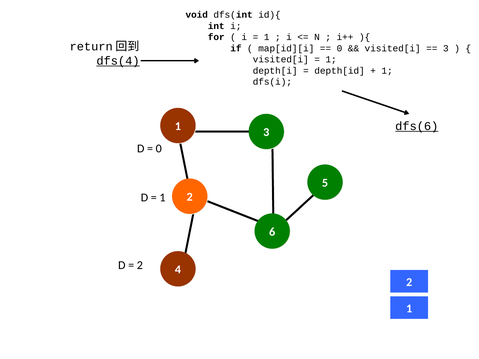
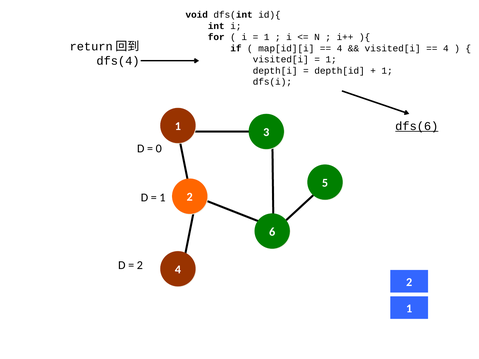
0 at (339, 48): 0 -> 4
3 at (446, 48): 3 -> 4
dfs(4 underline: present -> none
